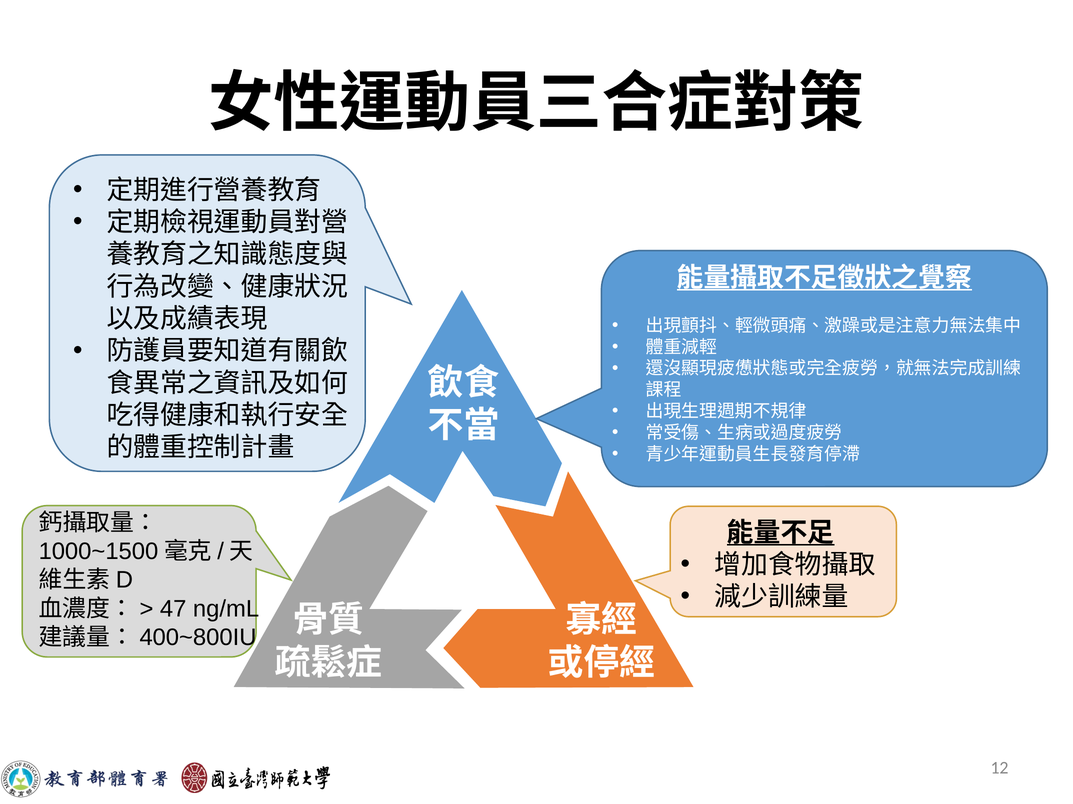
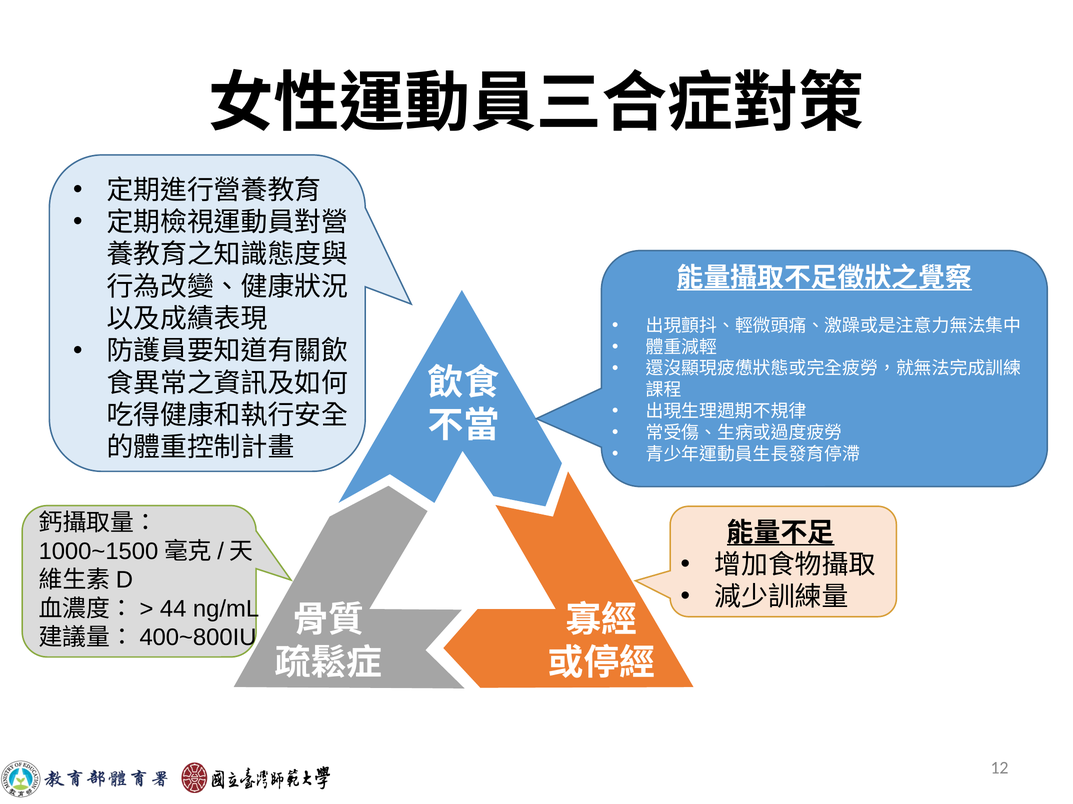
47: 47 -> 44
